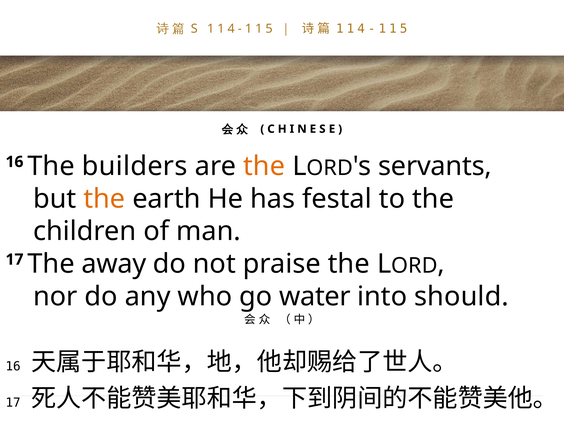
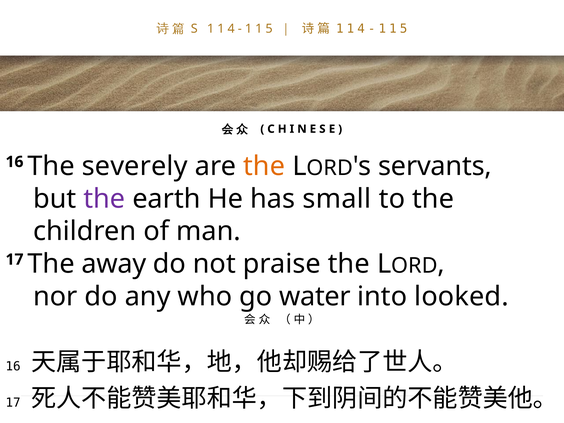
builders: builders -> severely
the at (104, 199) colour: orange -> purple
festal: festal -> small
should: should -> looked
